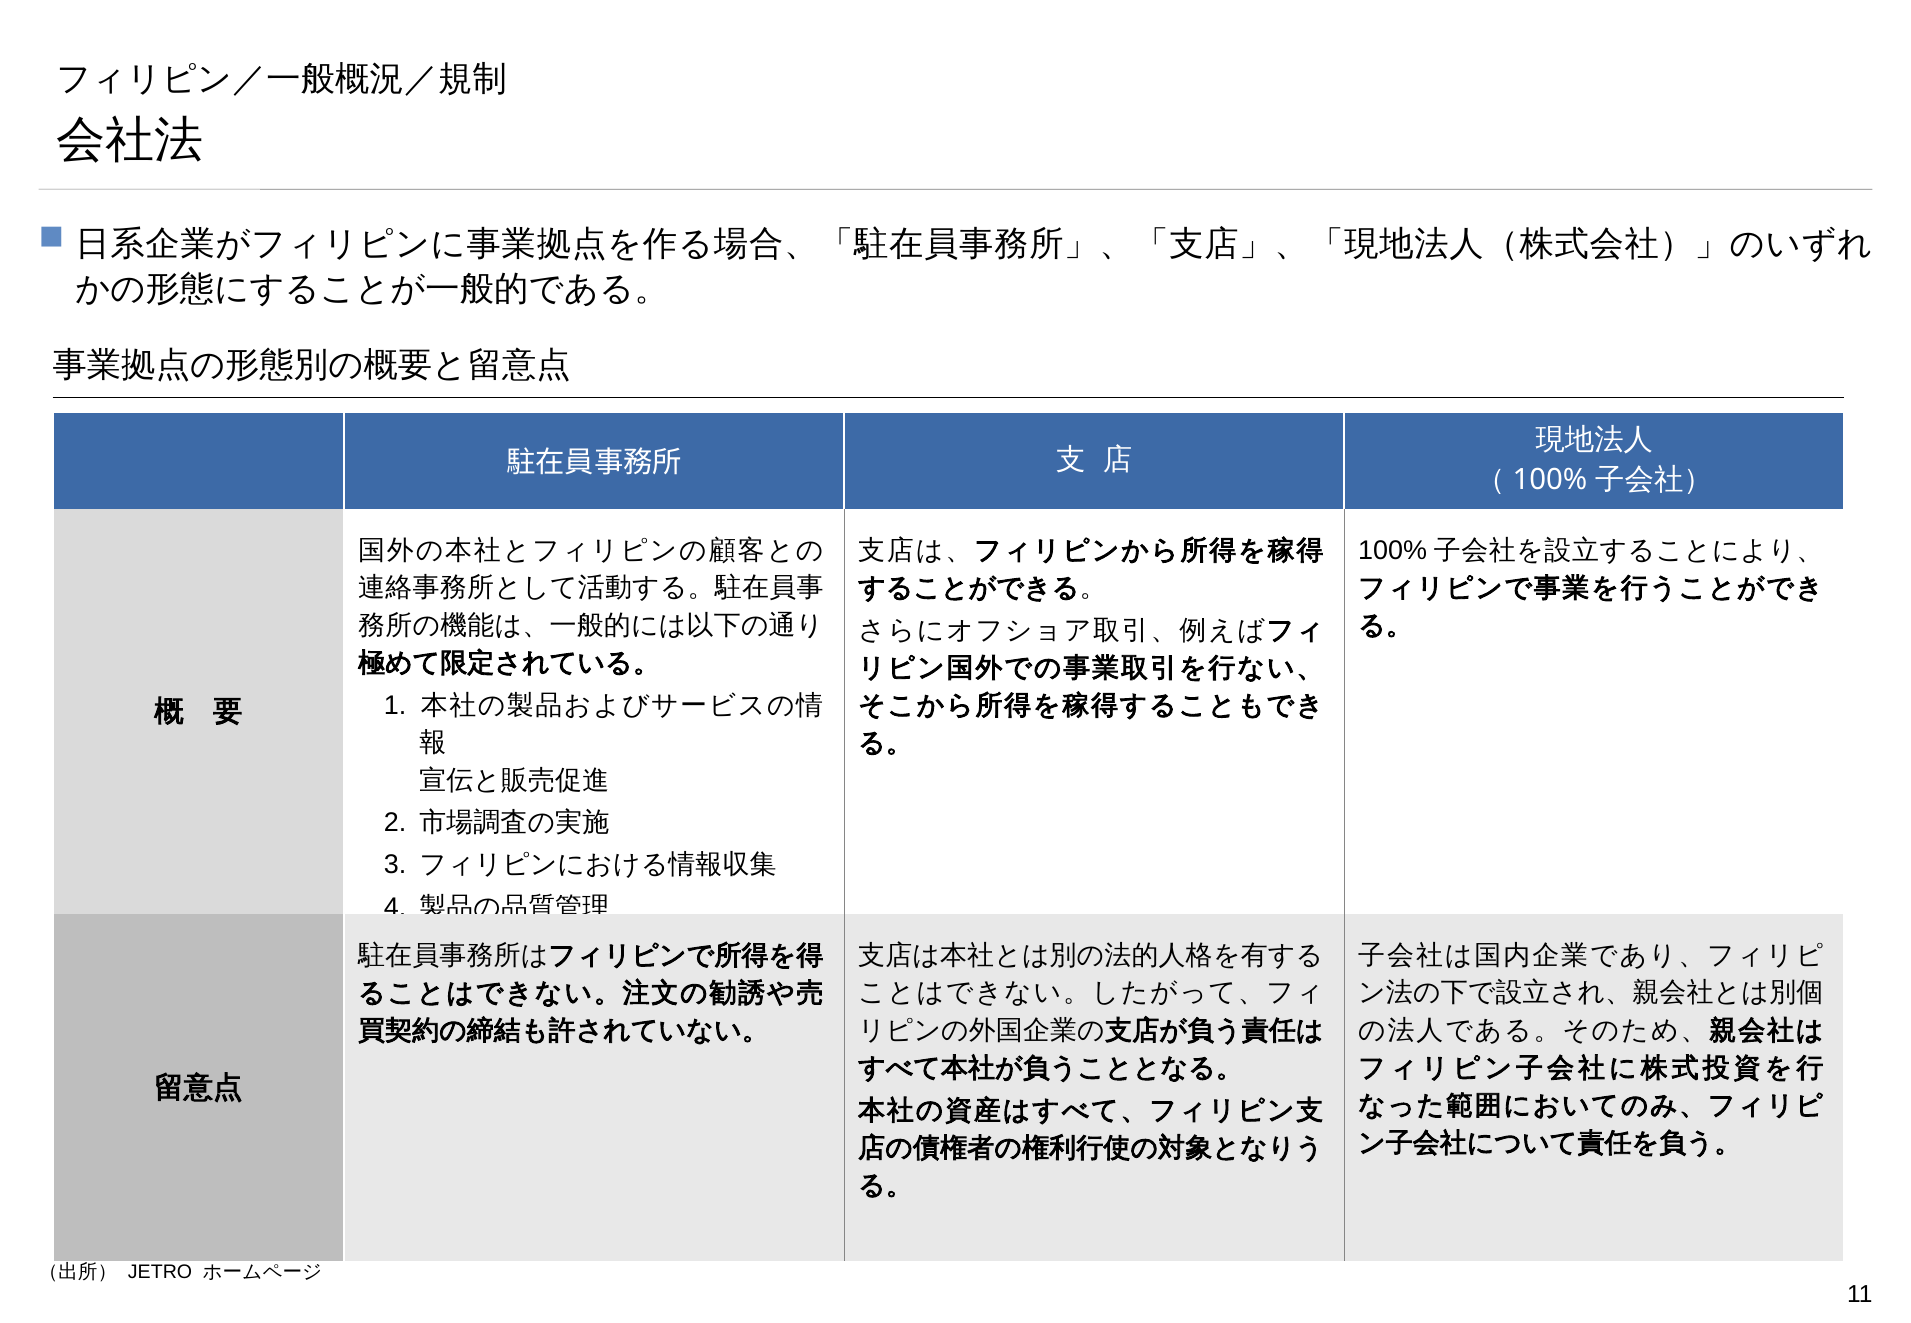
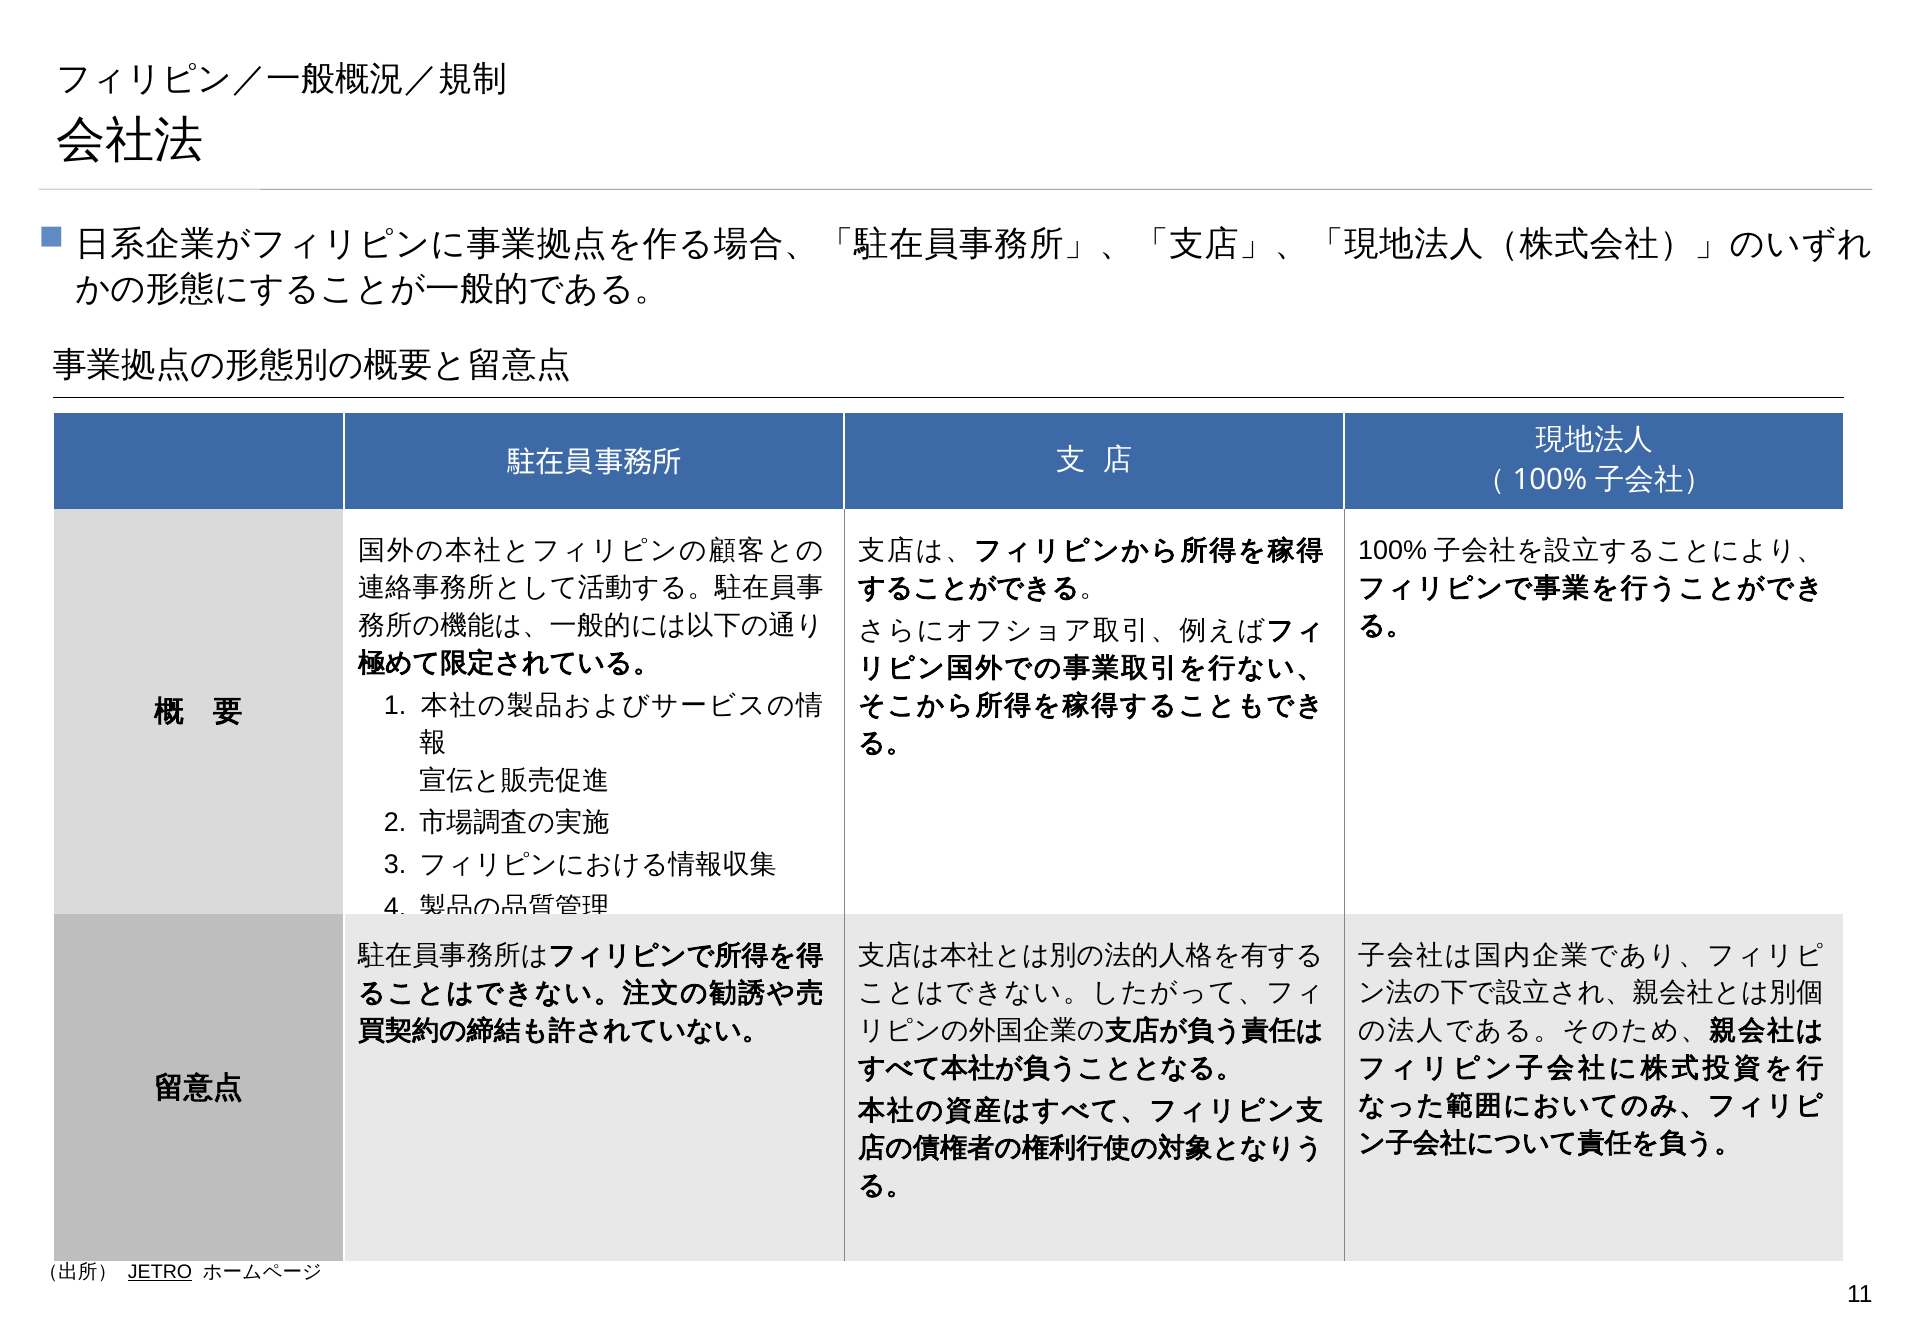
JETRO underline: none -> present
